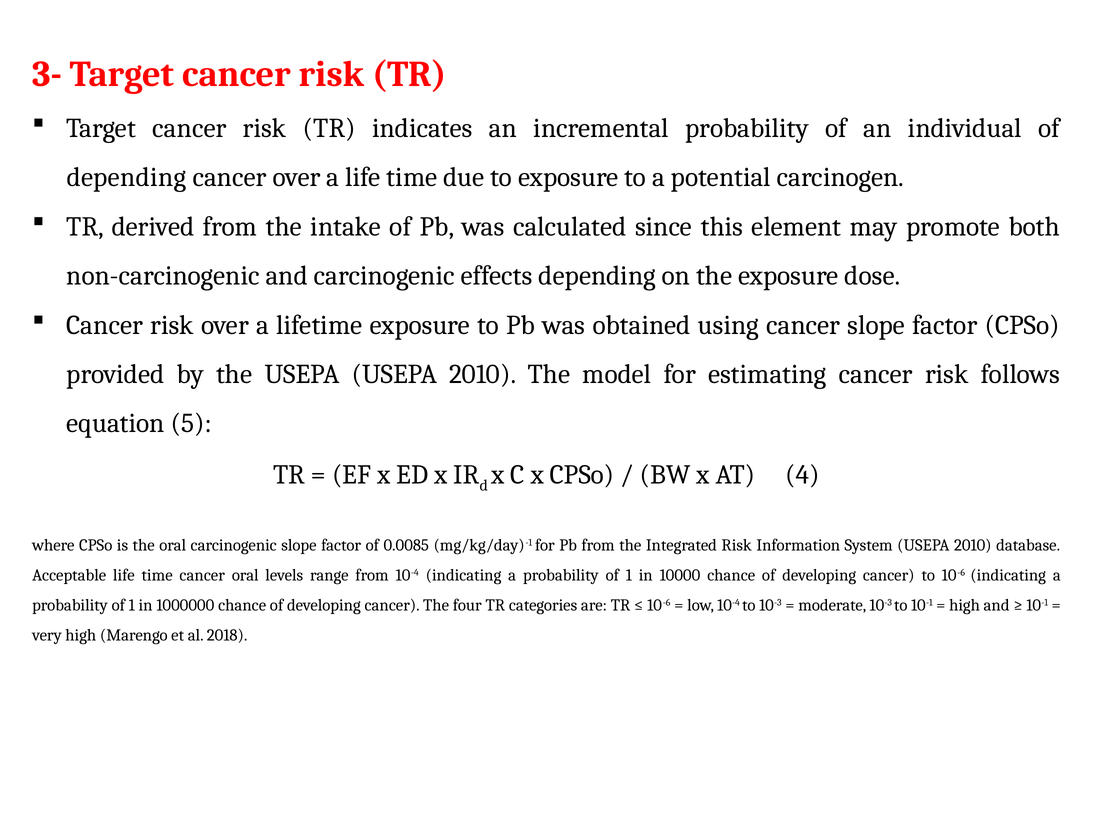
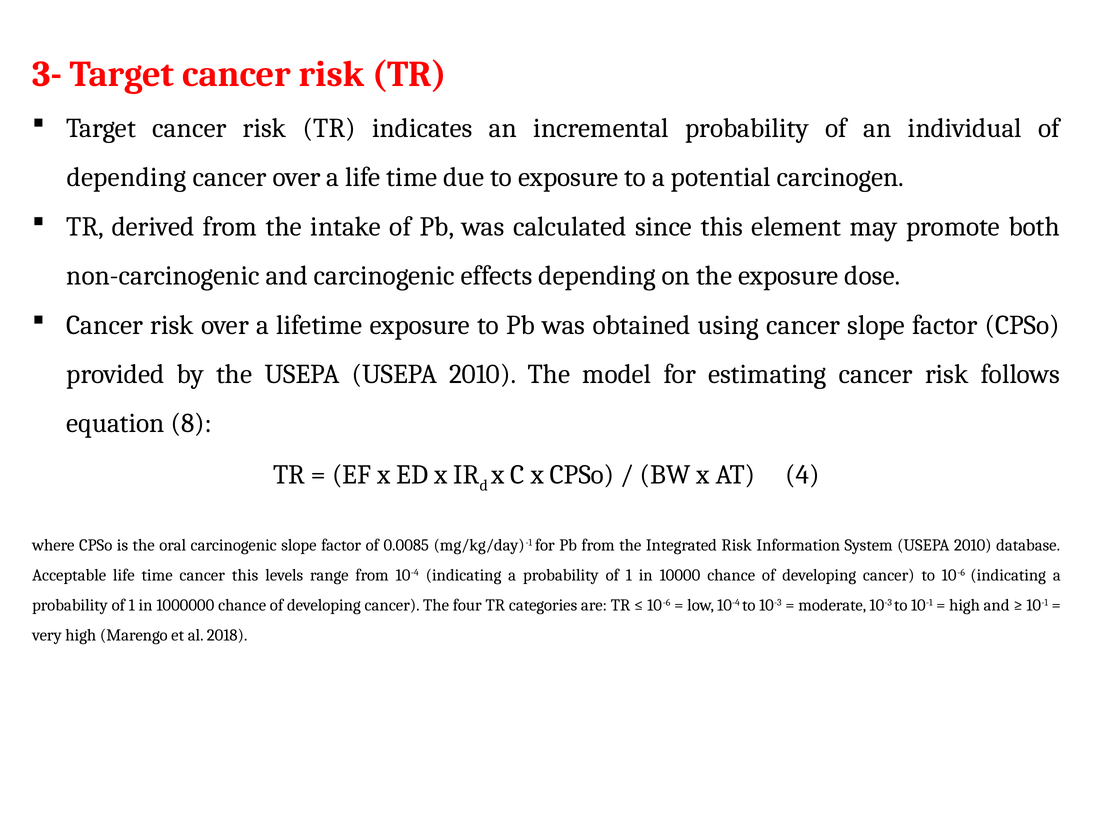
5: 5 -> 8
cancer oral: oral -> this
